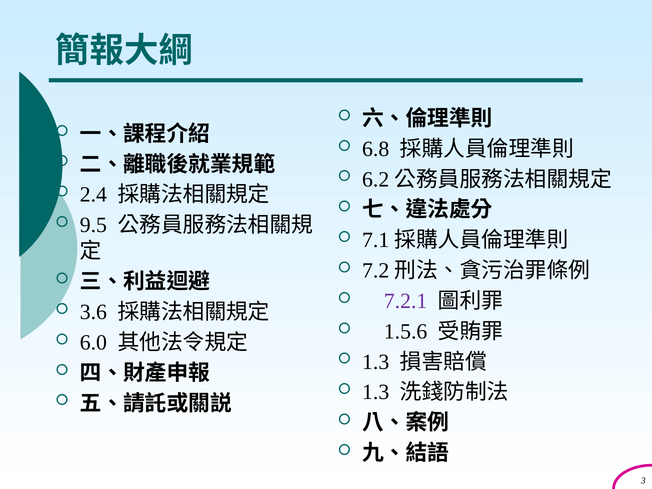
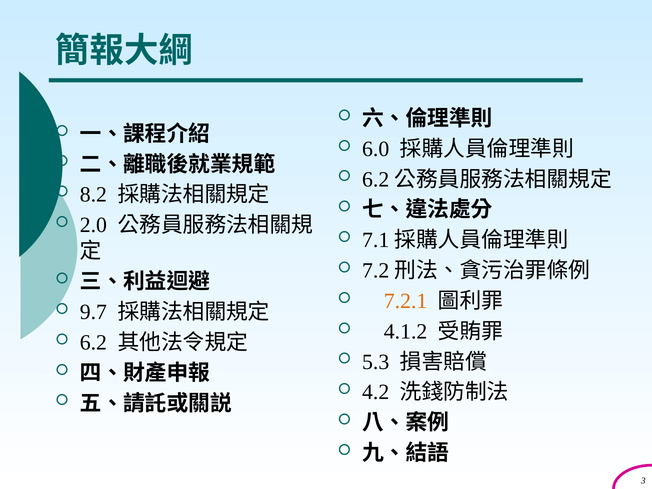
6.8: 6.8 -> 6.0
2.4: 2.4 -> 8.2
9.5: 9.5 -> 2.0
7.2.1 colour: purple -> orange
3.6: 3.6 -> 9.7
1.5.6: 1.5.6 -> 4.1.2
6.0: 6.0 -> 6.2
1.3 at (376, 362): 1.3 -> 5.3
1.3 at (376, 392): 1.3 -> 4.2
